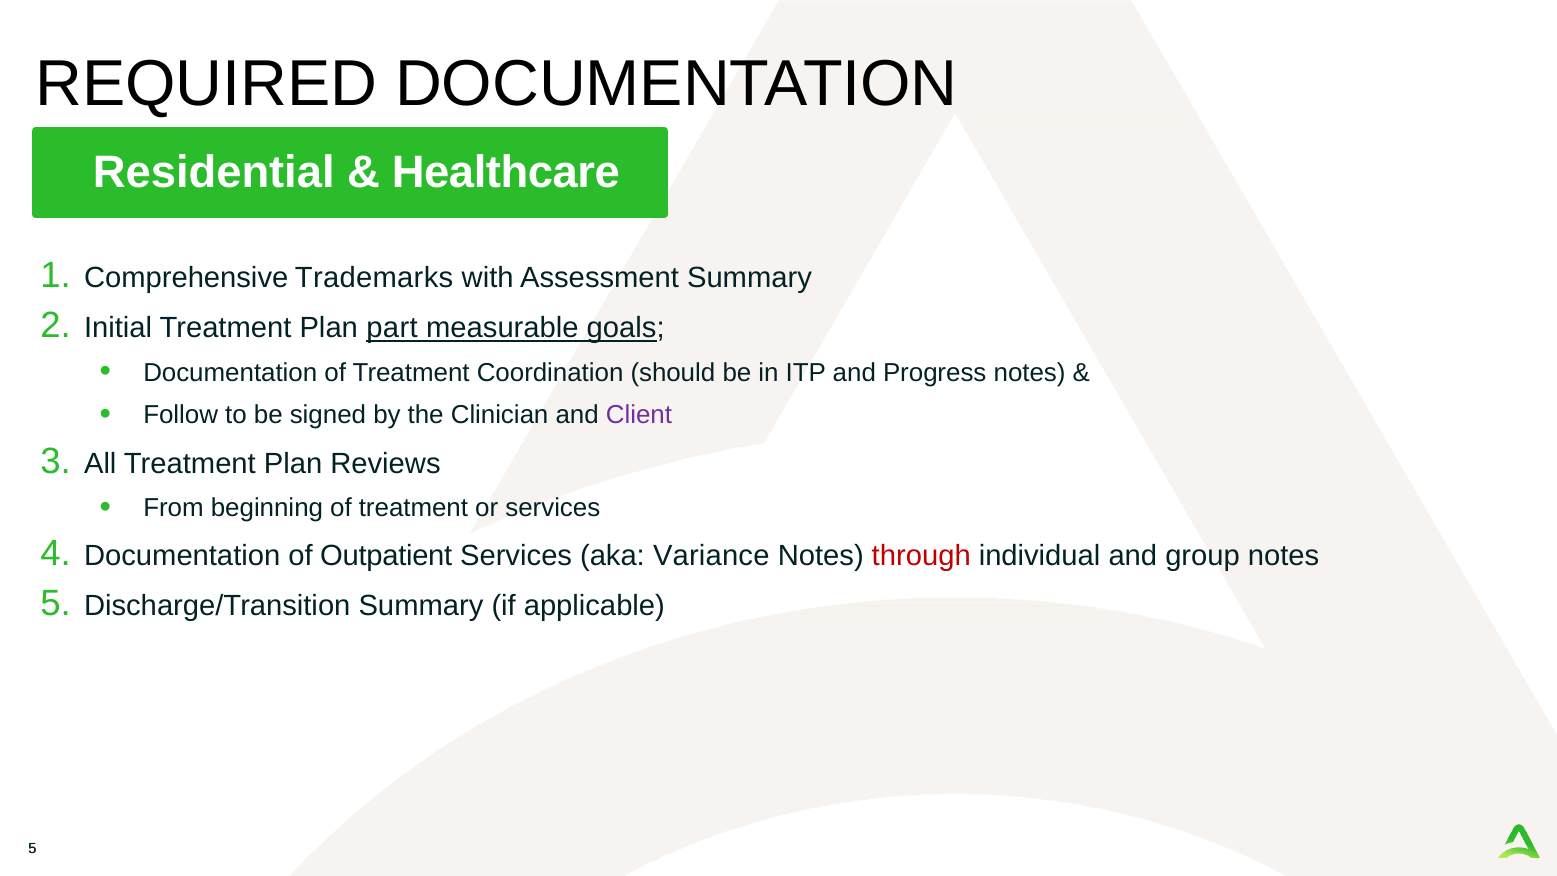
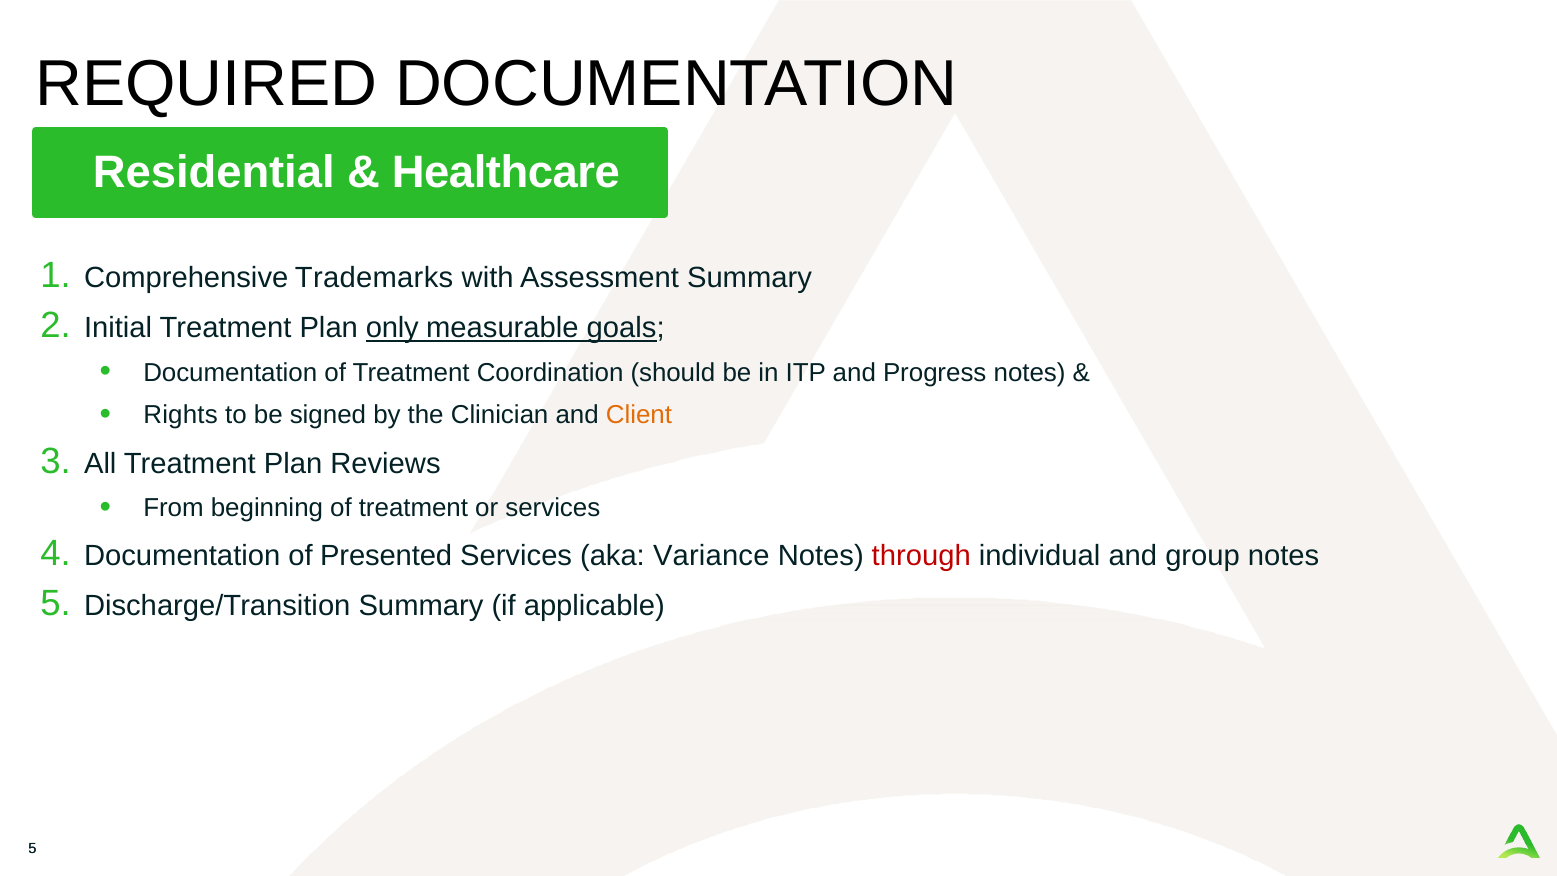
part: part -> only
Follow: Follow -> Rights
Client colour: purple -> orange
Outpatient: Outpatient -> Presented
